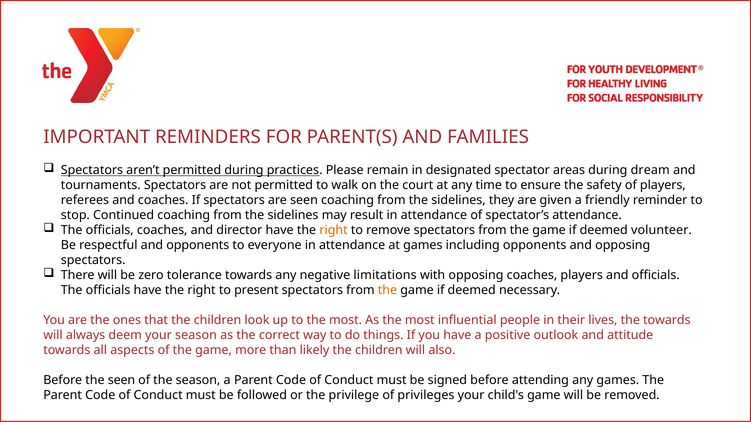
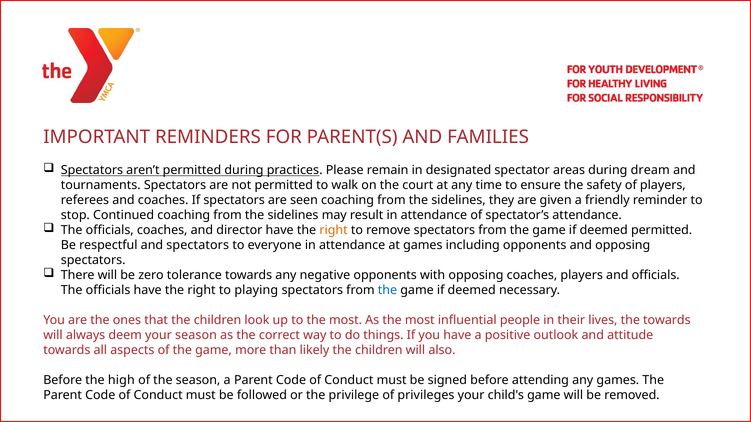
deemed volunteer: volunteer -> permitted
and opponents: opponents -> spectators
negative limitations: limitations -> opponents
present: present -> playing
the at (387, 290) colour: orange -> blue
the seen: seen -> high
